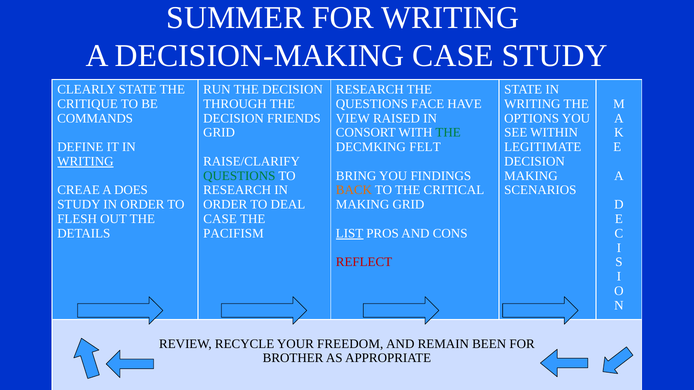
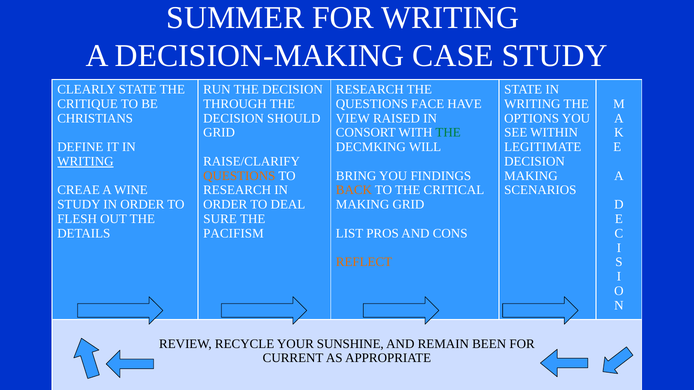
COMMANDS: COMMANDS -> CHRISTIANS
FRIENDS: FRIENDS -> SHOULD
FELT: FELT -> WILL
QUESTIONS at (239, 176) colour: green -> orange
DOES: DOES -> WINE
CASE at (220, 219): CASE -> SURE
LIST underline: present -> none
REFLECT colour: red -> orange
FREEDOM: FREEDOM -> SUNSHINE
BROTHER: BROTHER -> CURRENT
